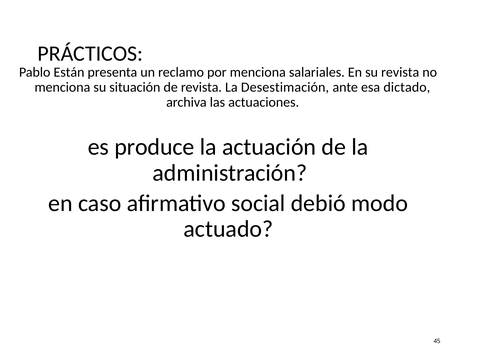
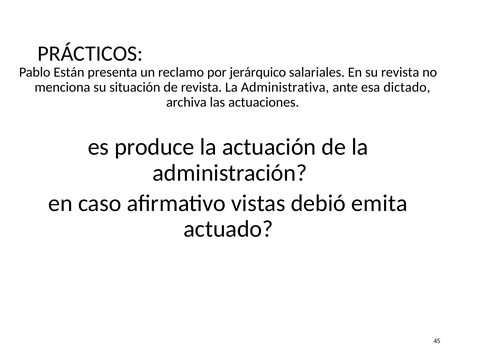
por menciona: menciona -> jerárquico
Desestimación: Desestimación -> Administrativa
social: social -> vistas
modo: modo -> emita
